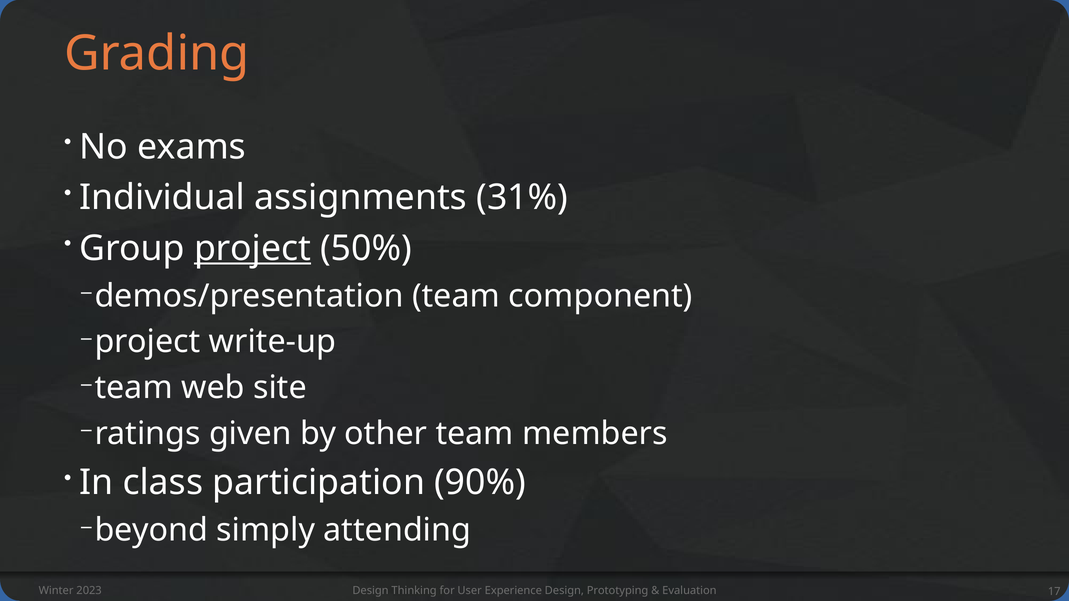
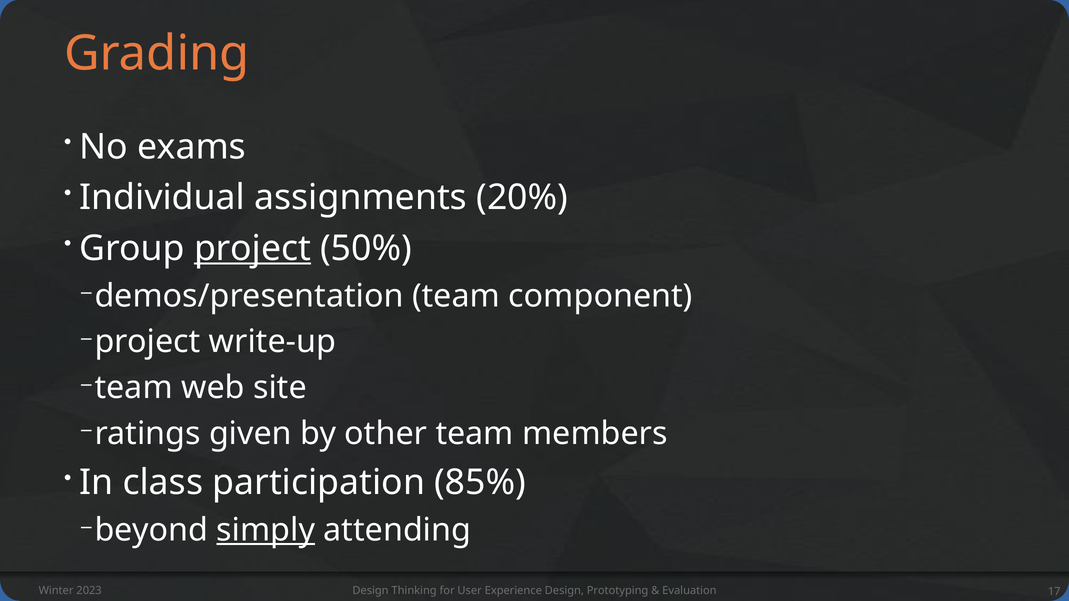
31%: 31% -> 20%
90%: 90% -> 85%
simply underline: none -> present
